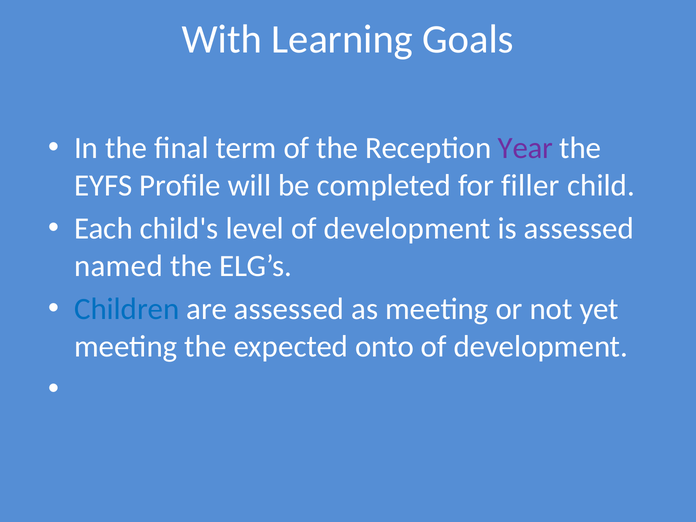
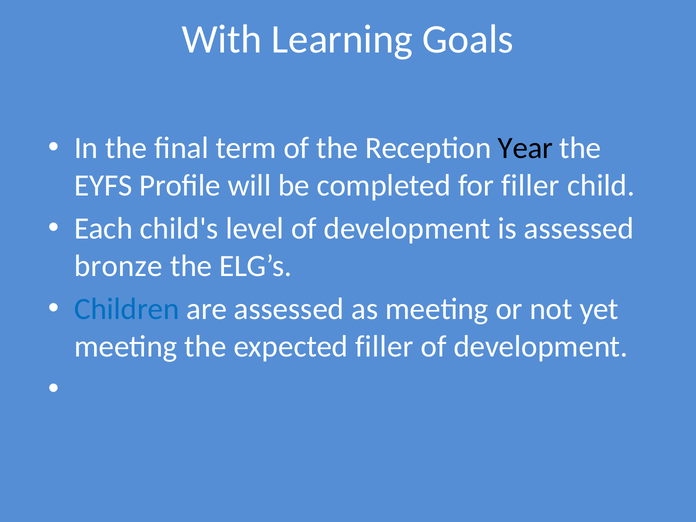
Year colour: purple -> black
named: named -> bronze
expected onto: onto -> filler
